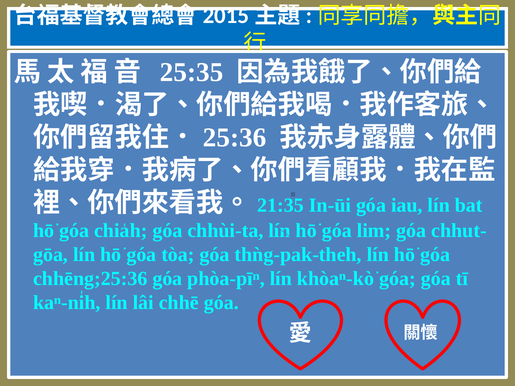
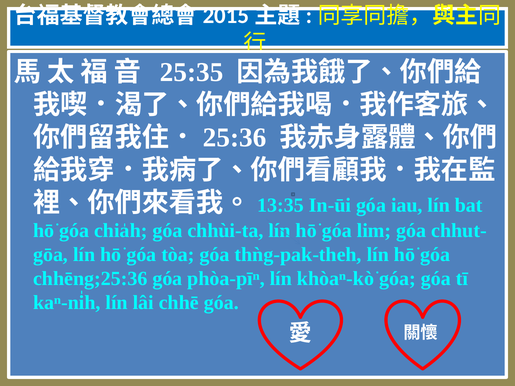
21:35: 21:35 -> 13:35
